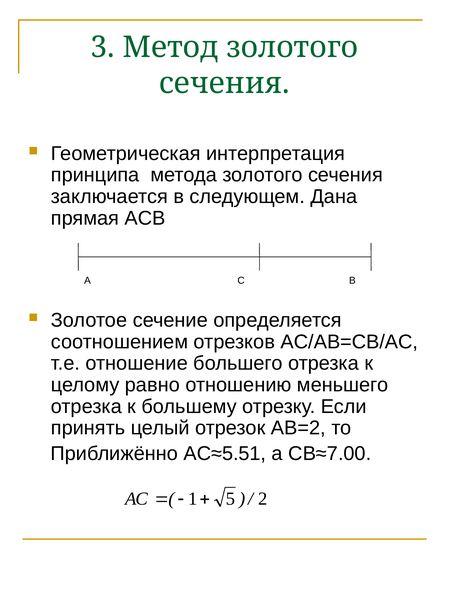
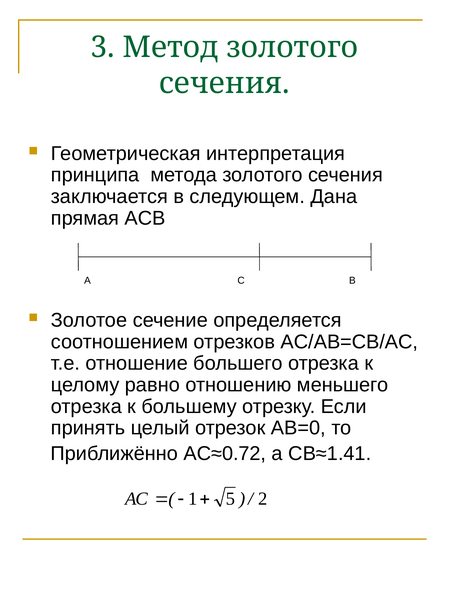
АВ=2: АВ=2 -> АВ=0
АС≈5.51: АС≈5.51 -> АС≈0.72
СВ≈7.00: СВ≈7.00 -> СВ≈1.41
